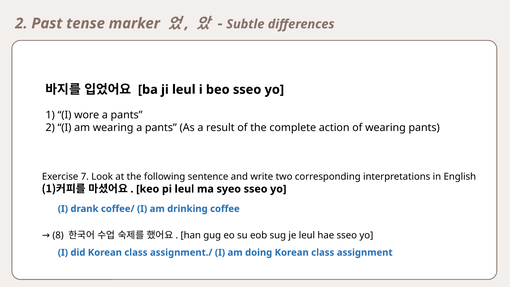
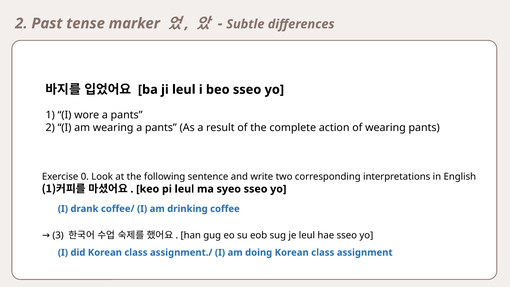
7: 7 -> 0
8: 8 -> 3
